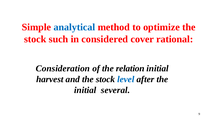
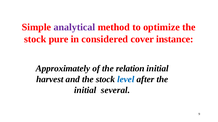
analytical colour: blue -> purple
such: such -> pure
rational: rational -> instance
Consideration: Consideration -> Approximately
